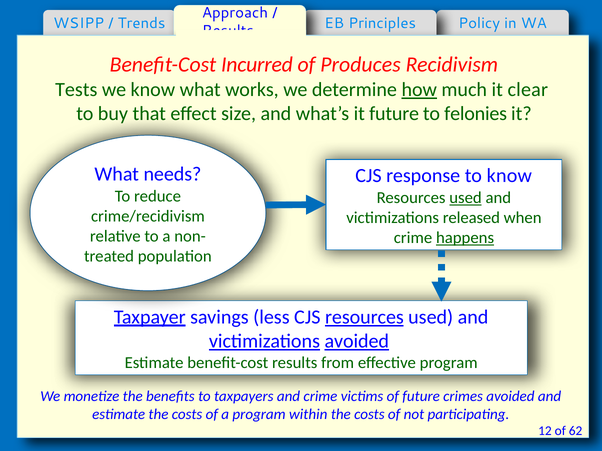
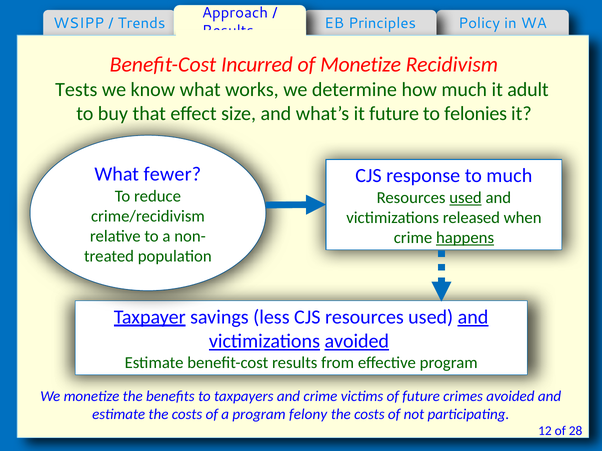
of Produces: Produces -> Monetize
how underline: present -> none
clear: clear -> adult
needs: needs -> fewer
to know: know -> much
resources at (364, 317) underline: present -> none
and at (473, 317) underline: none -> present
within: within -> felony
62: 62 -> 28
